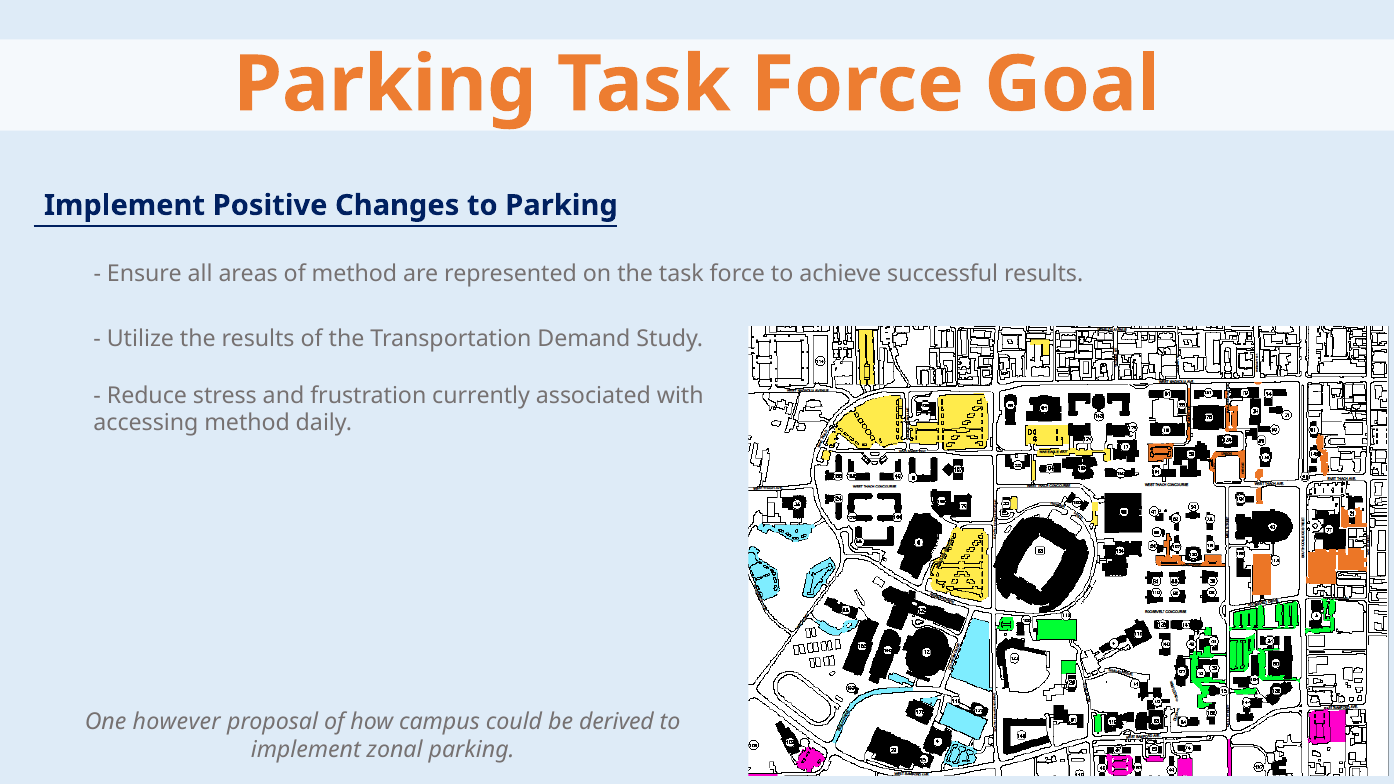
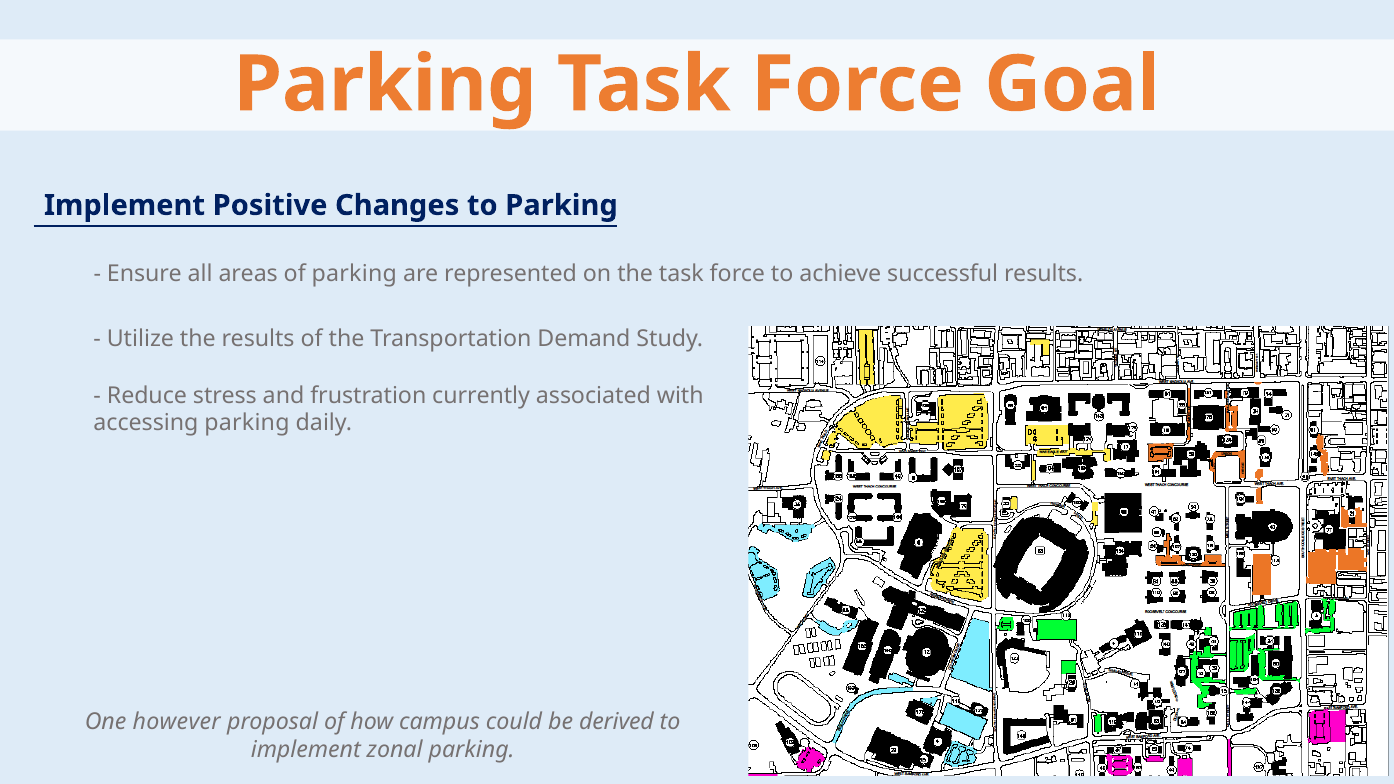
of method: method -> parking
accessing method: method -> parking
